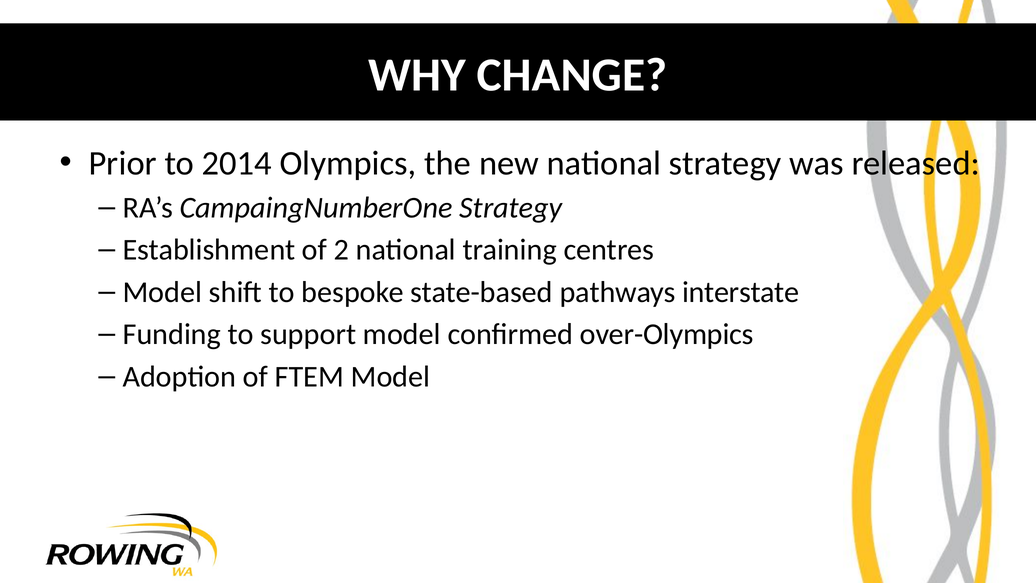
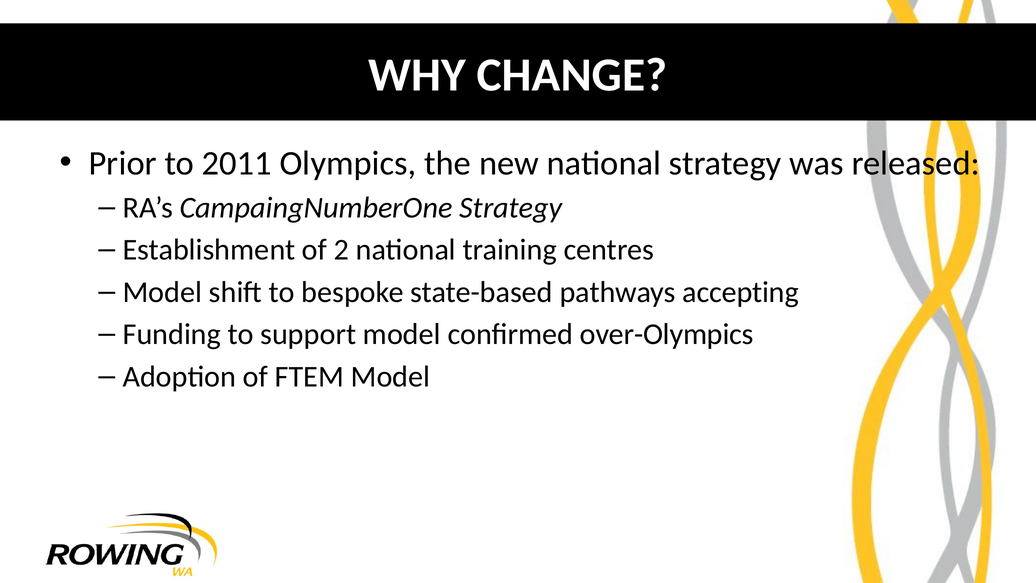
2014: 2014 -> 2011
interstate: interstate -> accepting
